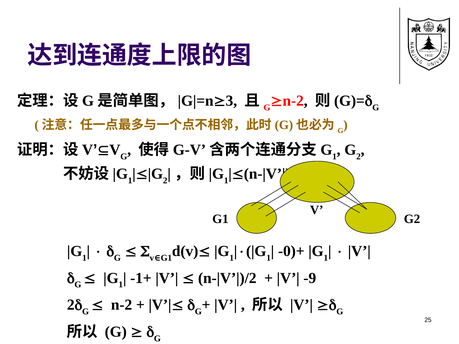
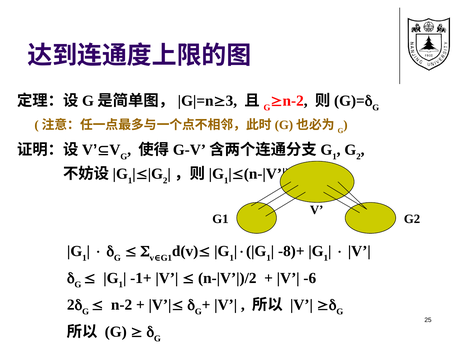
-0)+: -0)+ -> -8)+
-9: -9 -> -6
